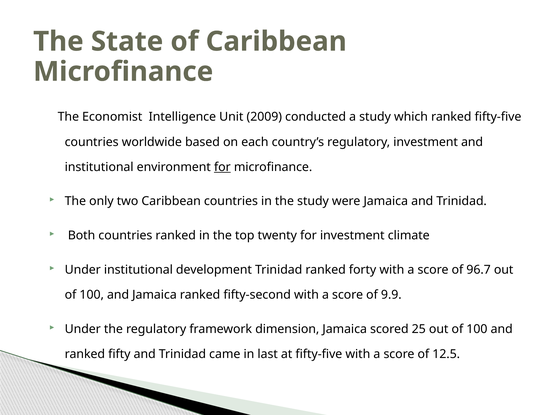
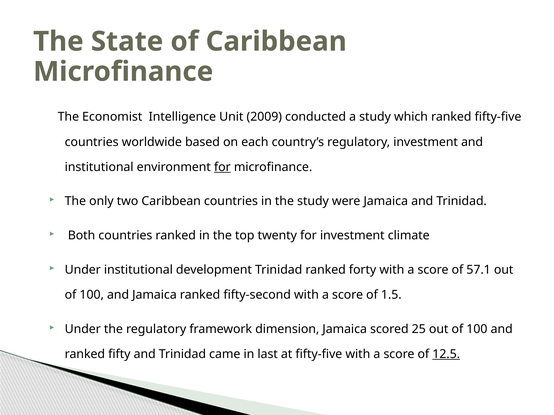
96.7: 96.7 -> 57.1
9.9: 9.9 -> 1.5
12.5 underline: none -> present
